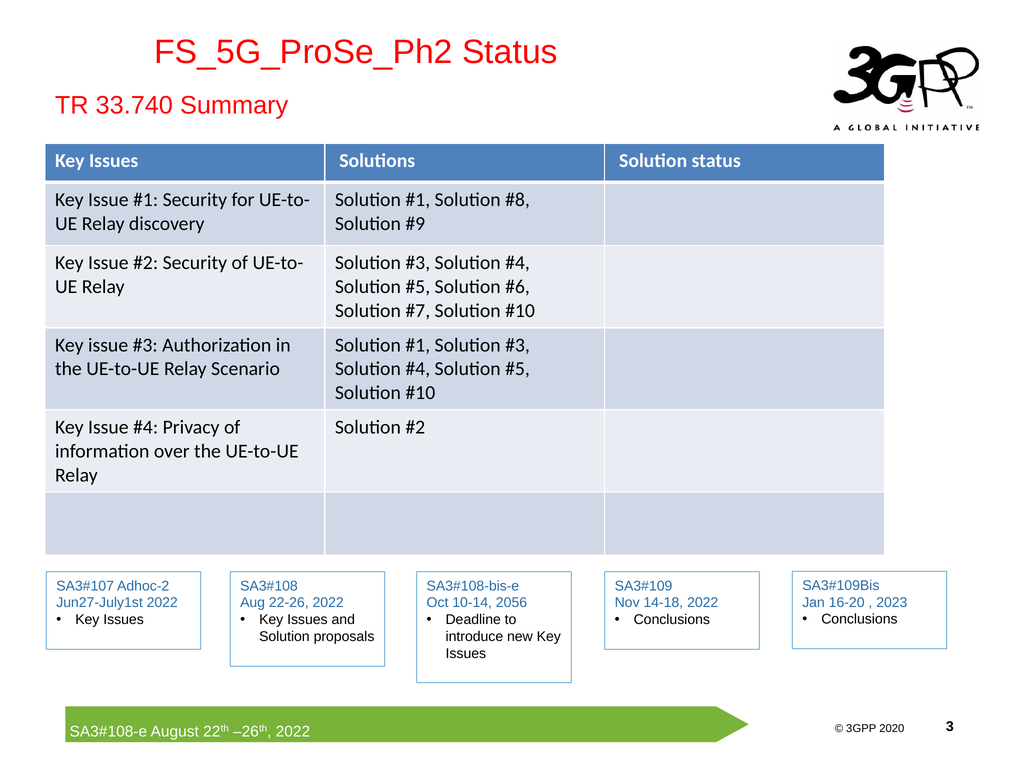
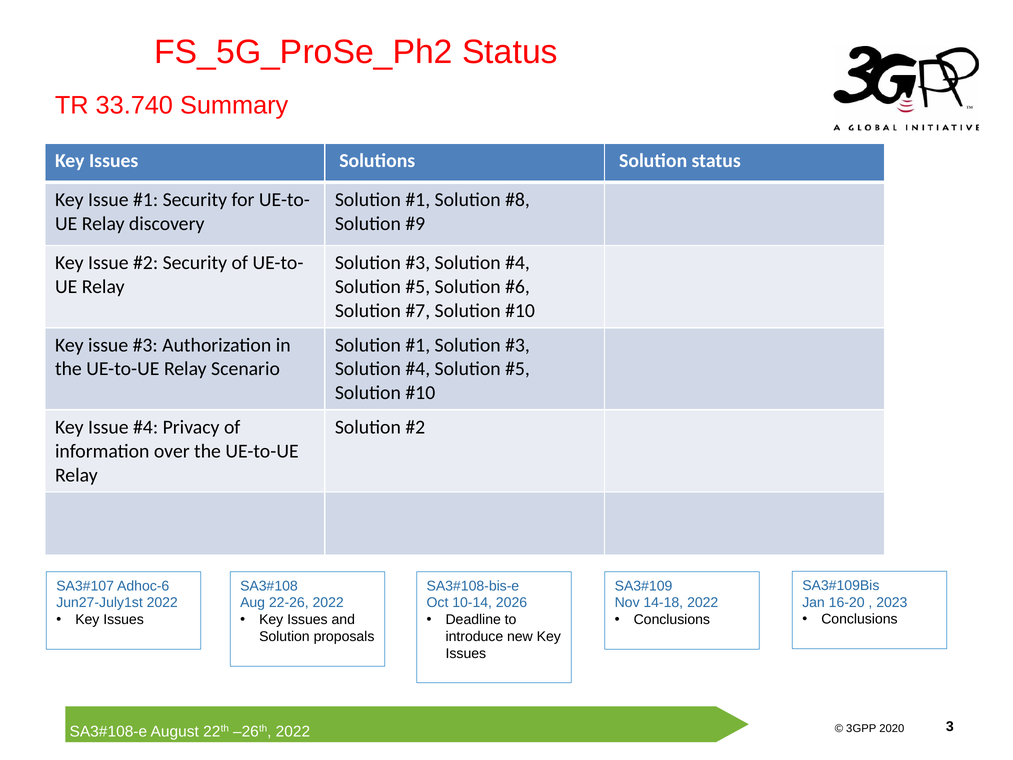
Adhoc-2: Adhoc-2 -> Adhoc-6
2056: 2056 -> 2026
